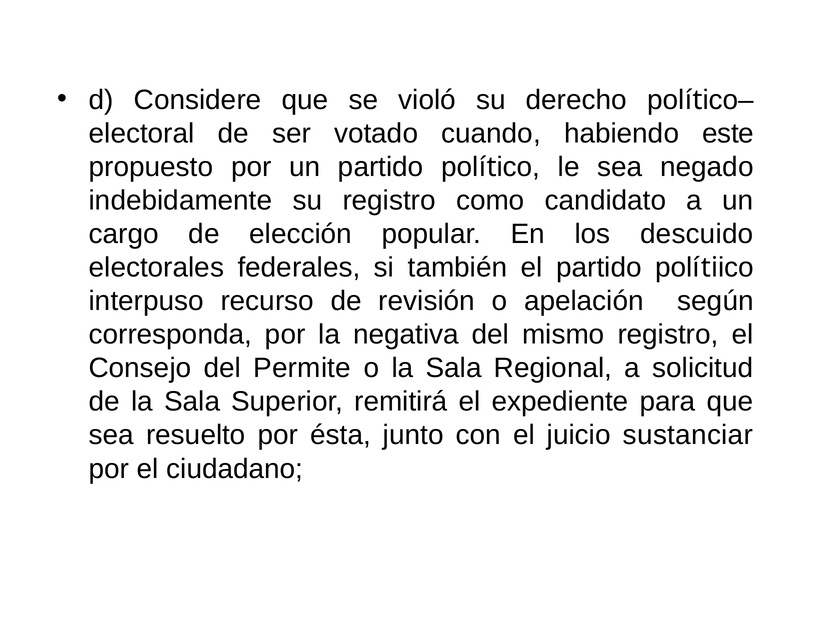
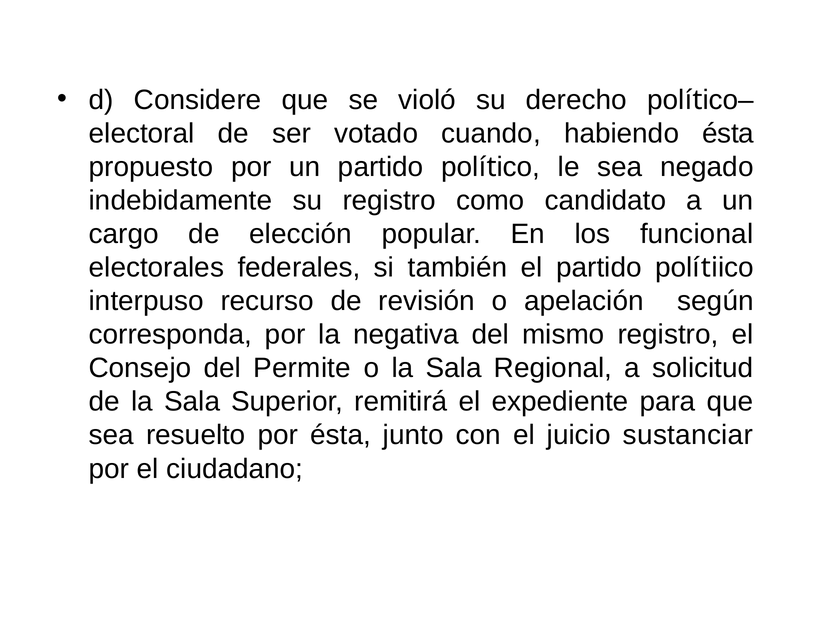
habiendo este: este -> ésta
descuido: descuido -> funcional
